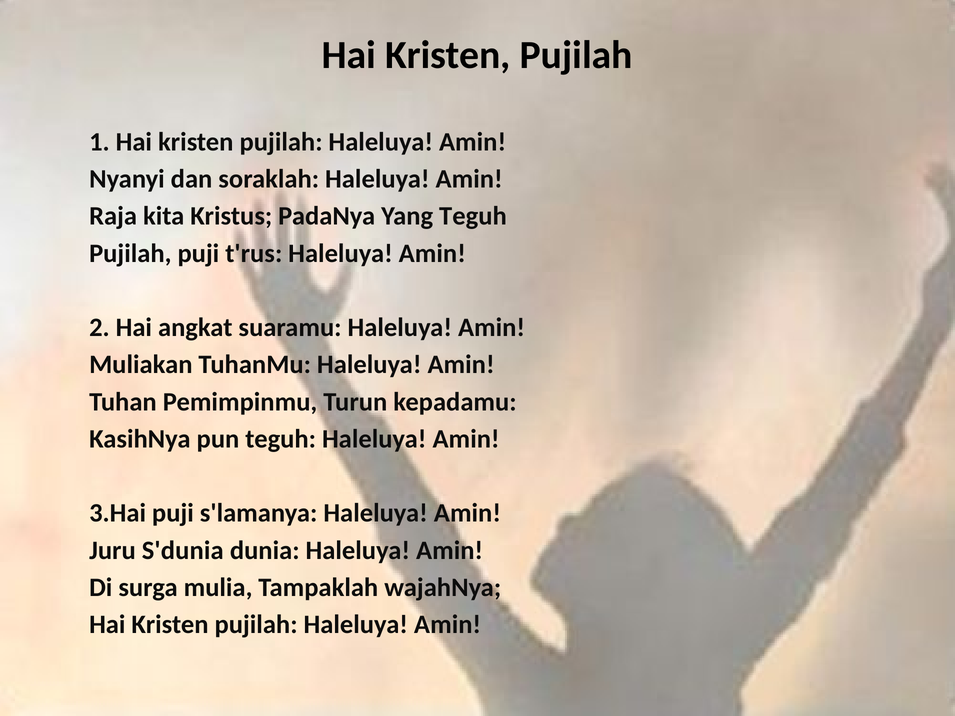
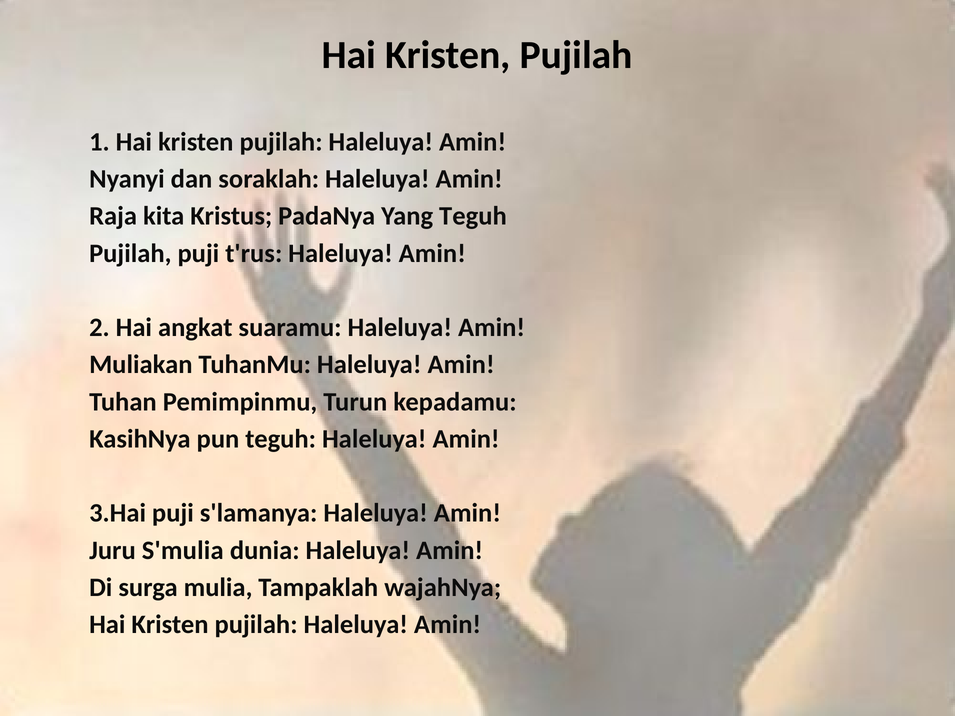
S'dunia: S'dunia -> S'mulia
